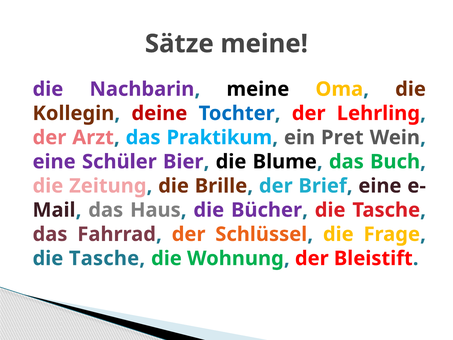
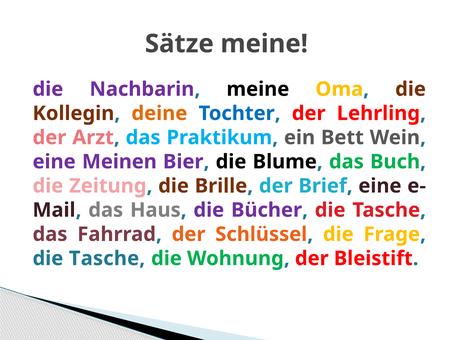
deine colour: red -> orange
Pret: Pret -> Bett
Schüler: Schüler -> Meinen
